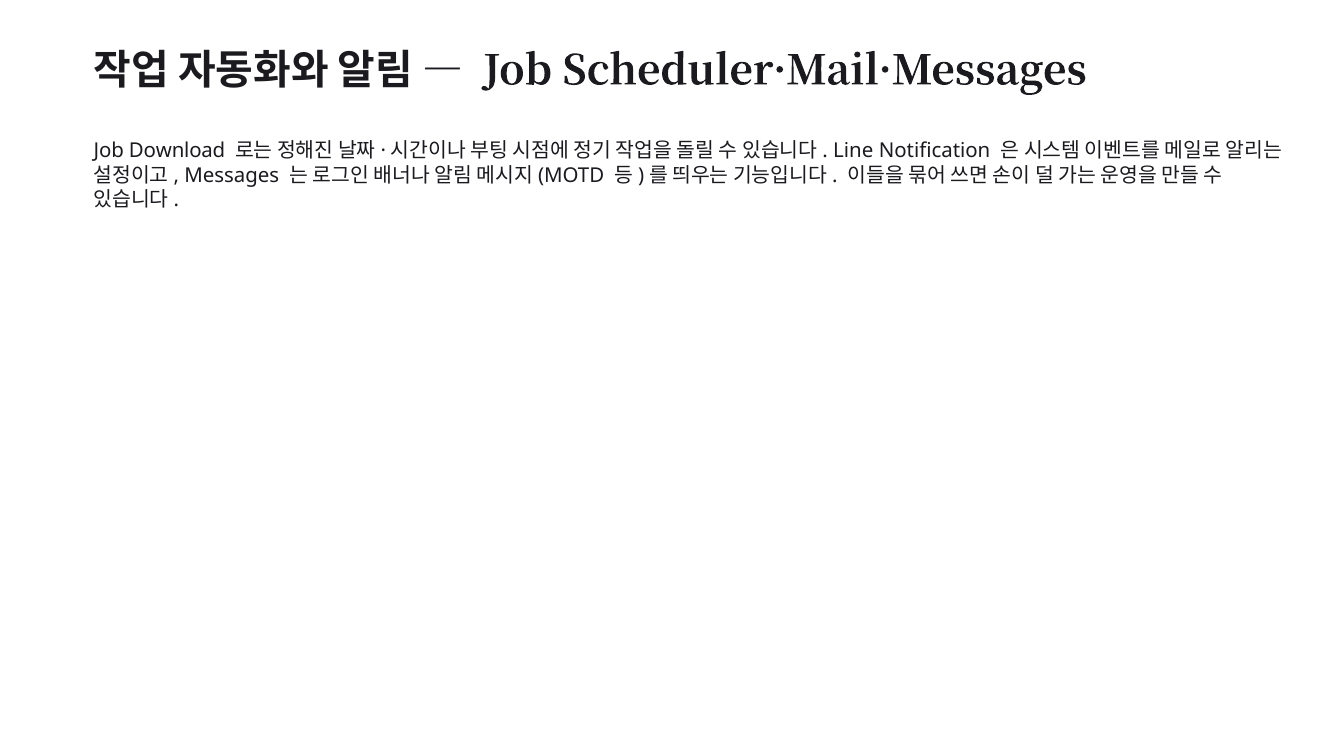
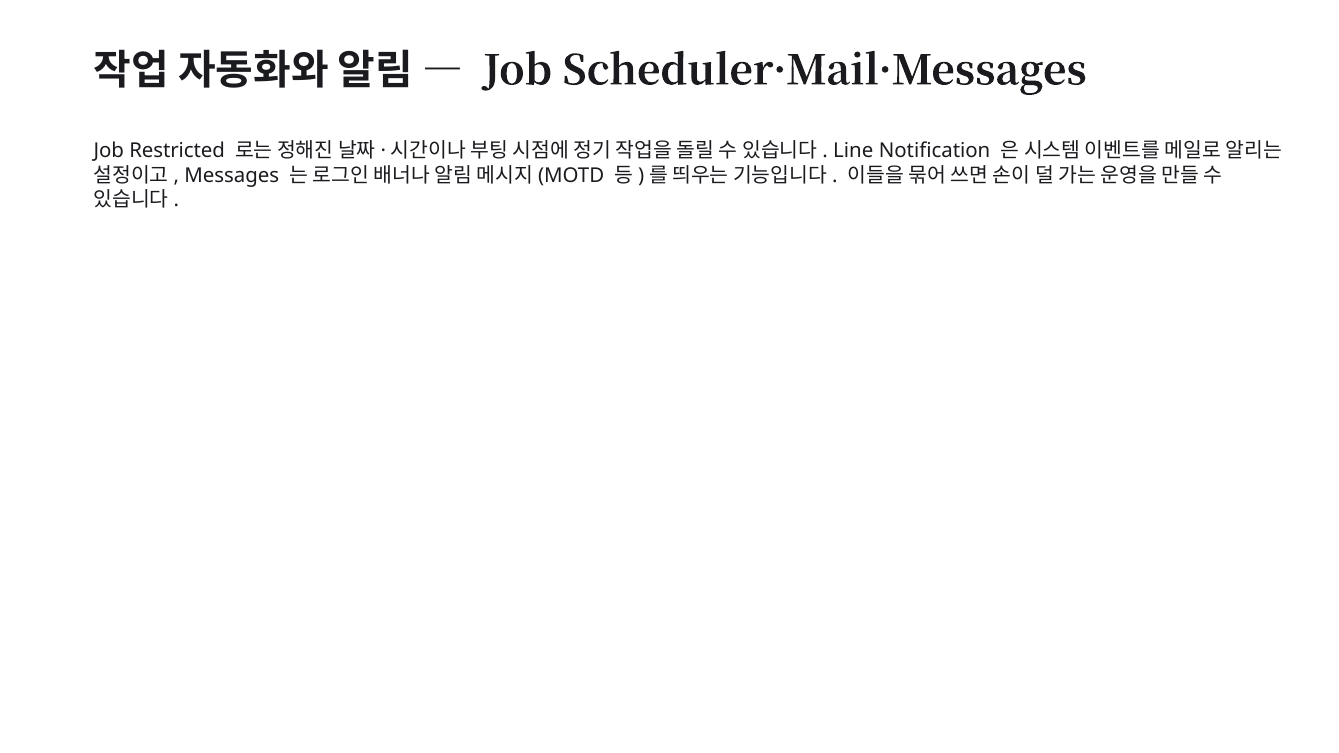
Download: Download -> Restricted
